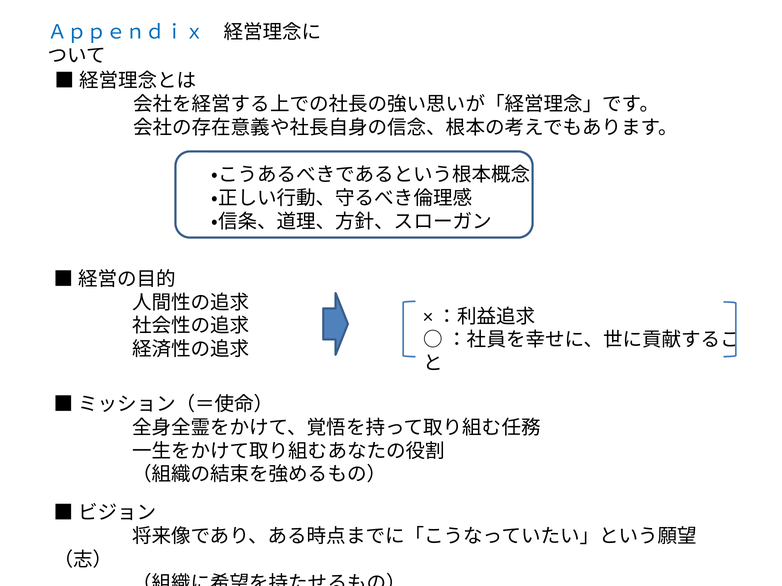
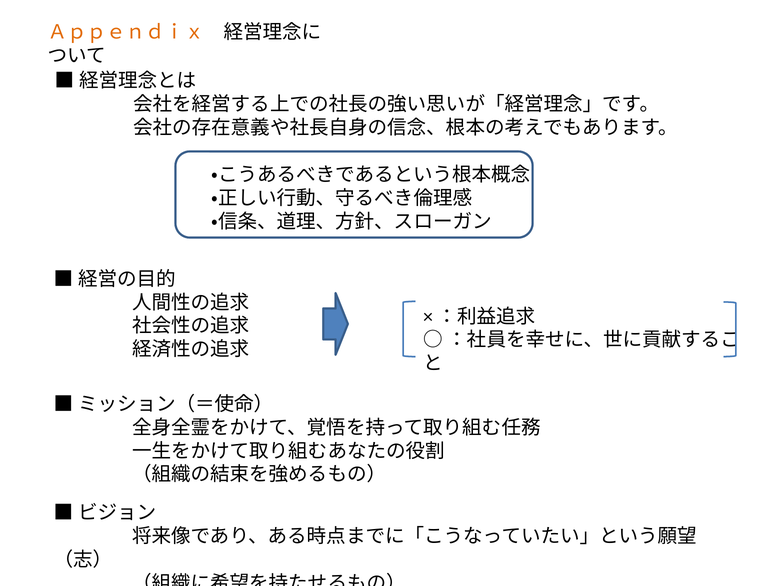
Ａｐｐｅｎｄｉｘ colour: blue -> orange
